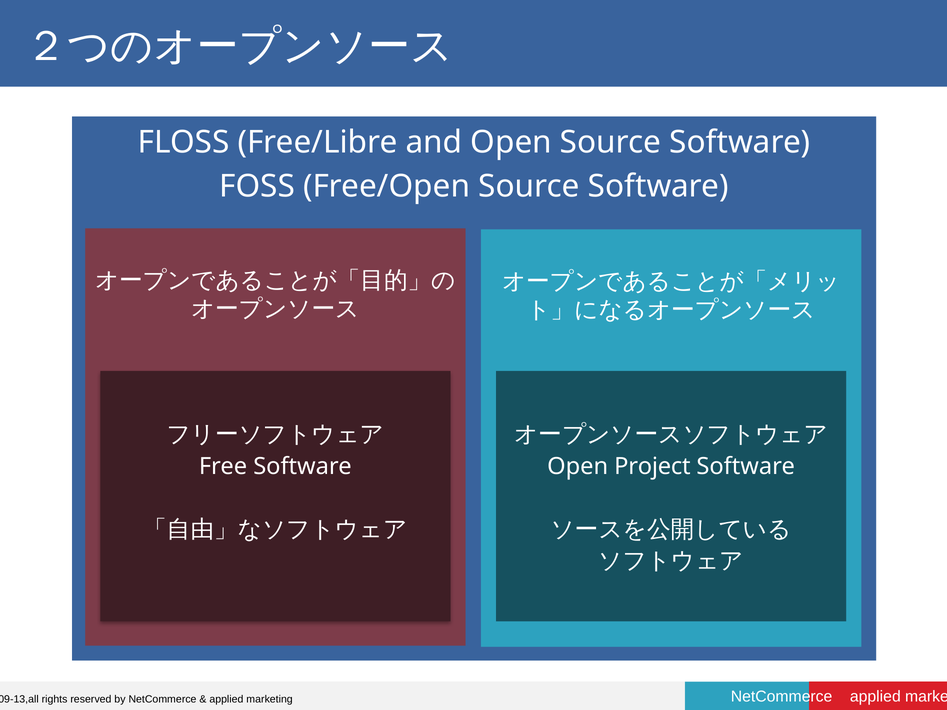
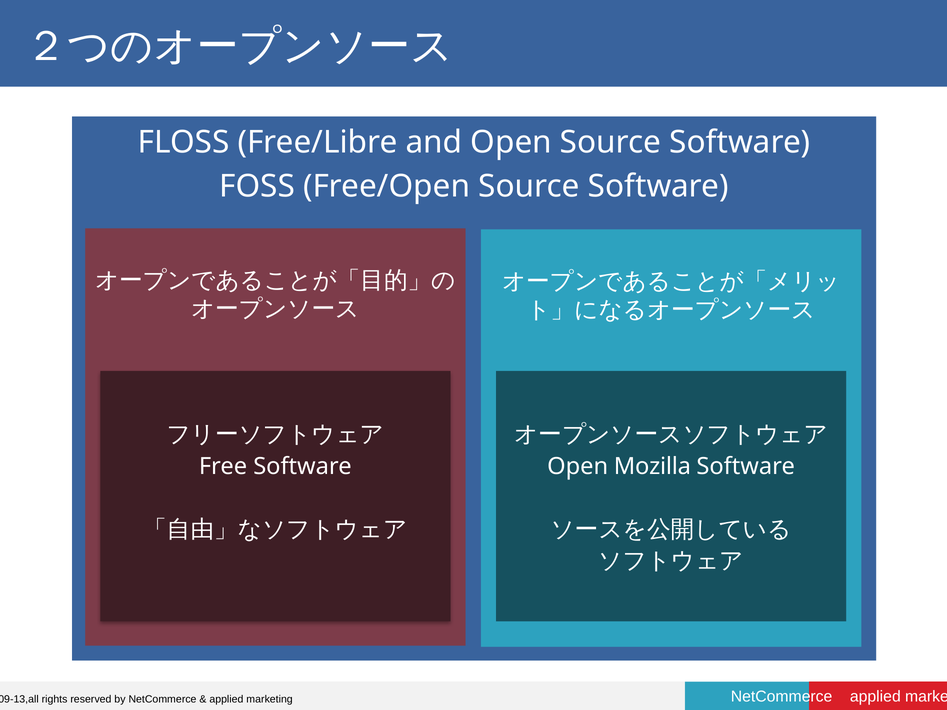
Project: Project -> Mozilla
